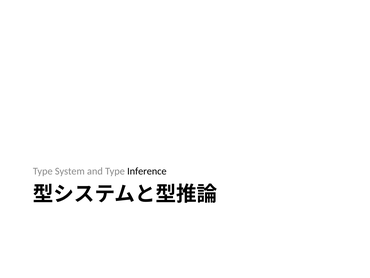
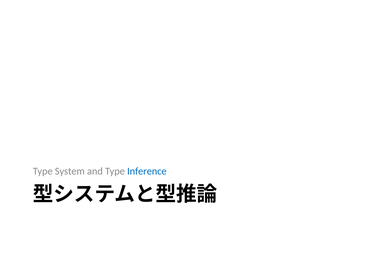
Inference colour: black -> blue
